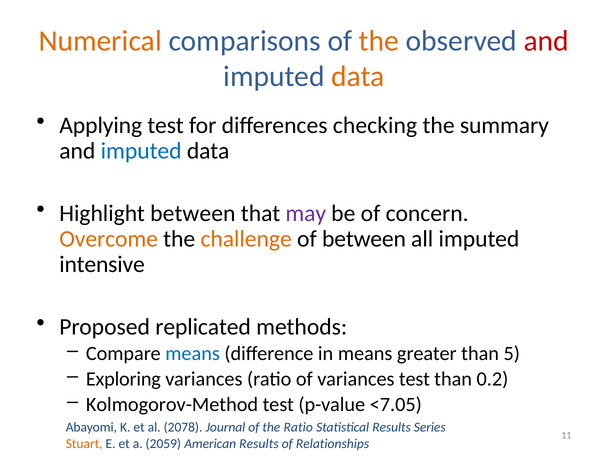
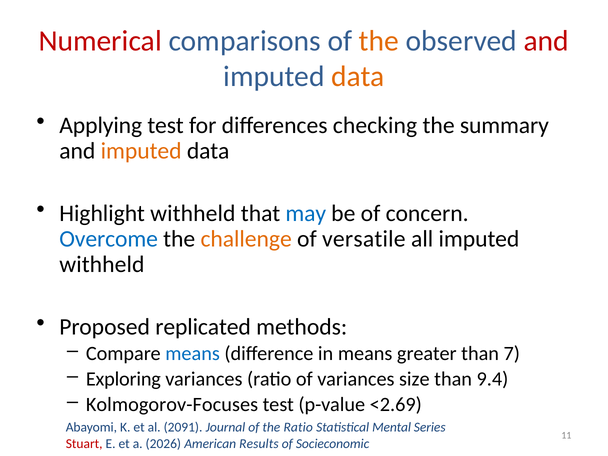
Numerical colour: orange -> red
imputed at (141, 151) colour: blue -> orange
Highlight between: between -> withheld
may colour: purple -> blue
Overcome colour: orange -> blue
of between: between -> versatile
intensive at (102, 264): intensive -> withheld
5: 5 -> 7
variances test: test -> size
0.2: 0.2 -> 9.4
Kolmogorov-Method: Kolmogorov-Method -> Kolmogorov-Focuses
<7.05: <7.05 -> <2.69
2078: 2078 -> 2091
Statistical Results: Results -> Mental
Stuart colour: orange -> red
2059: 2059 -> 2026
Relationships: Relationships -> Socieconomic
